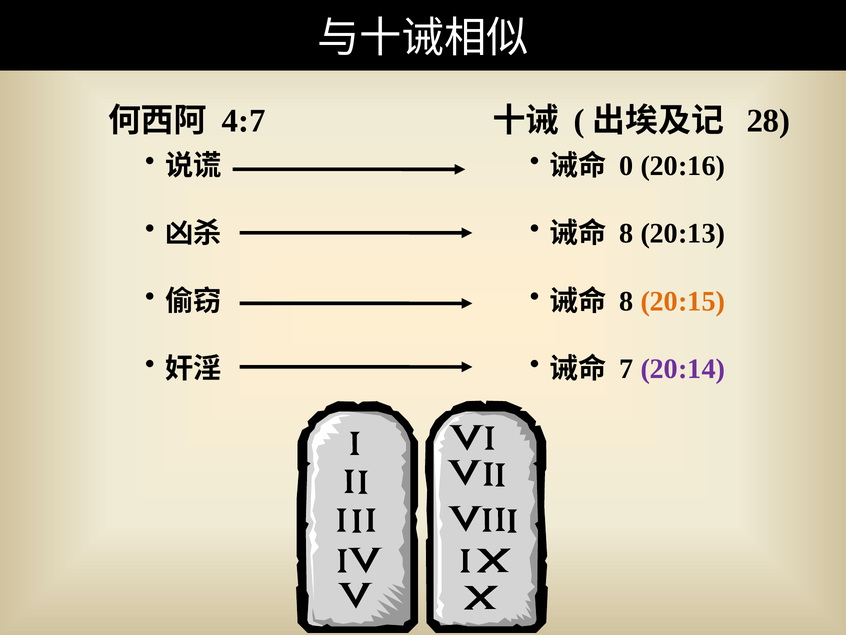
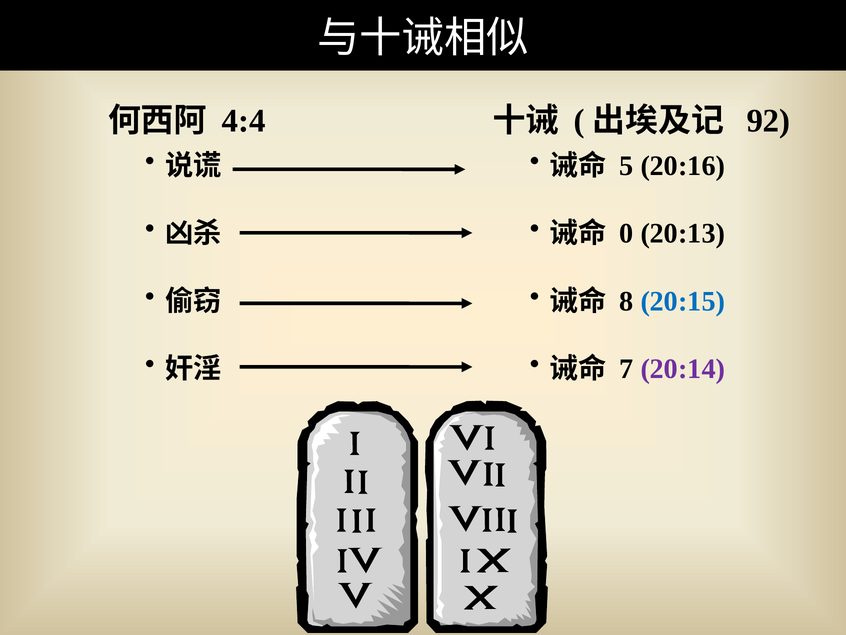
4:7: 4:7 -> 4:4
28: 28 -> 92
0: 0 -> 5
8 at (626, 233): 8 -> 0
20:15 colour: orange -> blue
